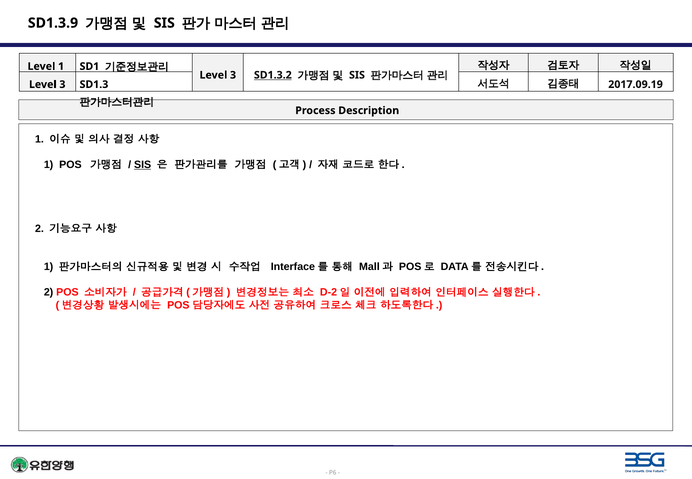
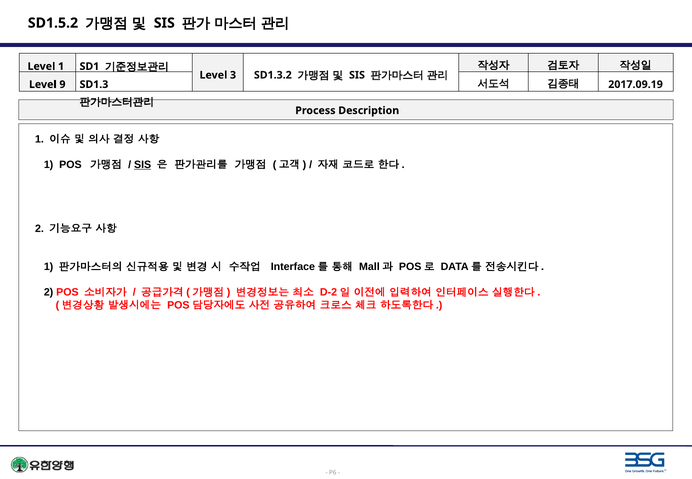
SD1.3.9: SD1.3.9 -> SD1.5.2
SD1.3.2 underline: present -> none
3 at (62, 84): 3 -> 9
